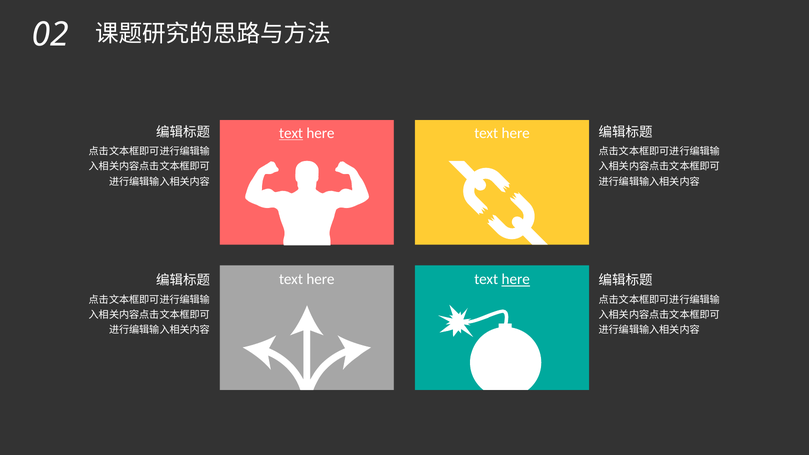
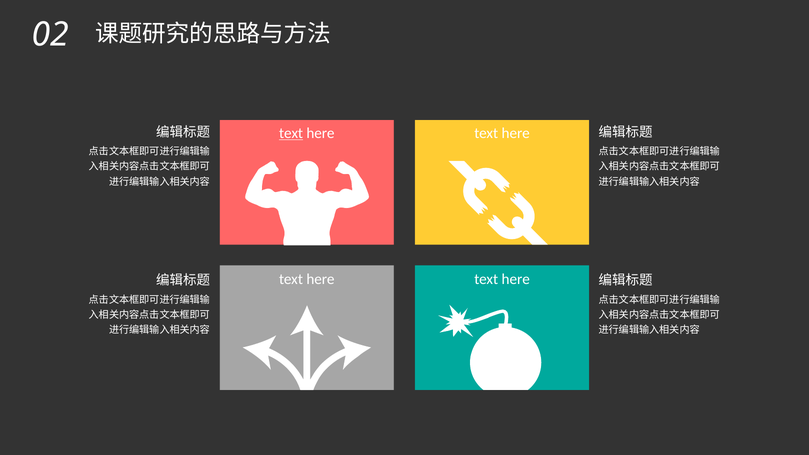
here at (516, 279) underline: present -> none
